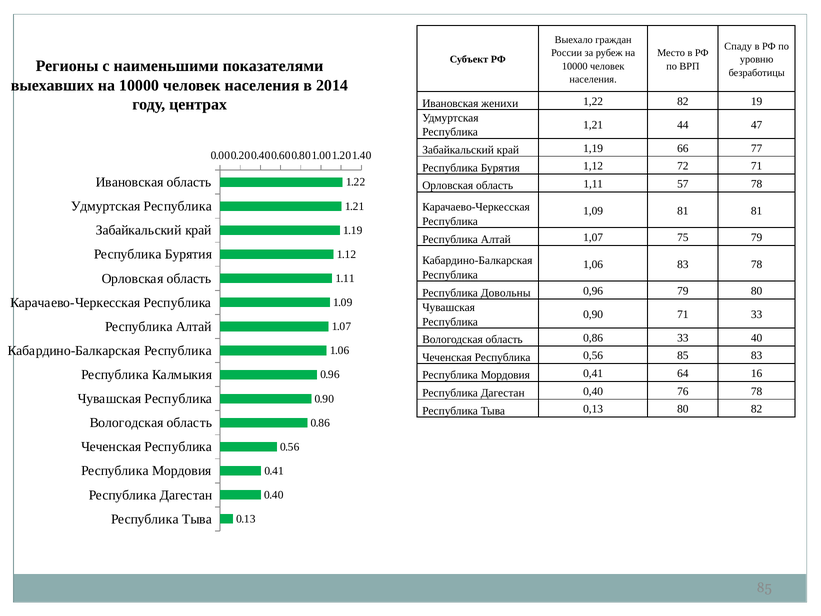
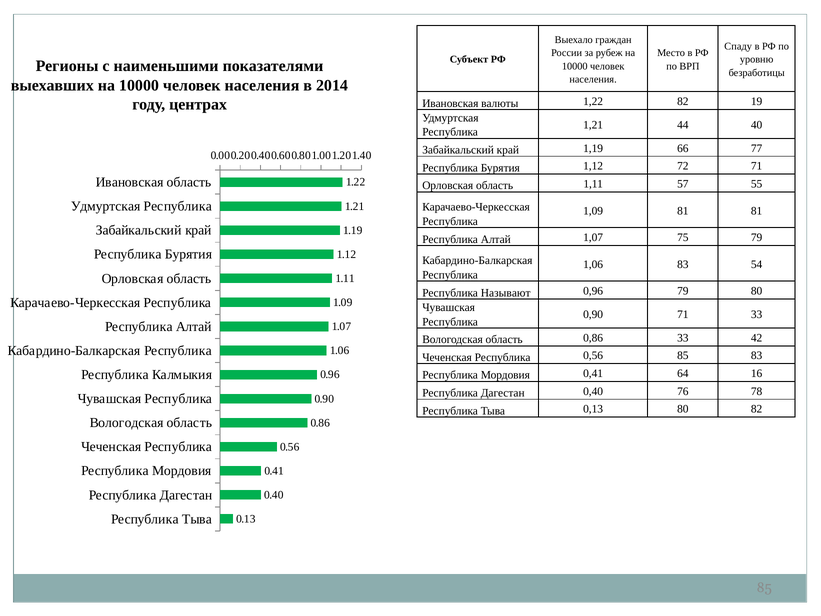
женихи: женихи -> валюты
47: 47 -> 40
57 78: 78 -> 55
83 78: 78 -> 54
Довольны: Довольны -> Называют
40: 40 -> 42
